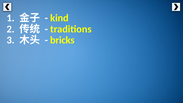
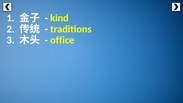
bricks: bricks -> office
